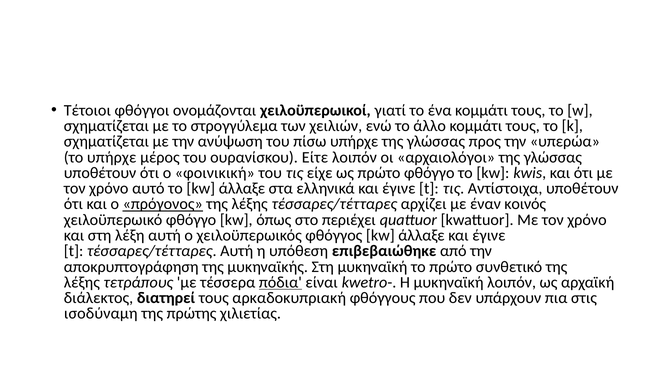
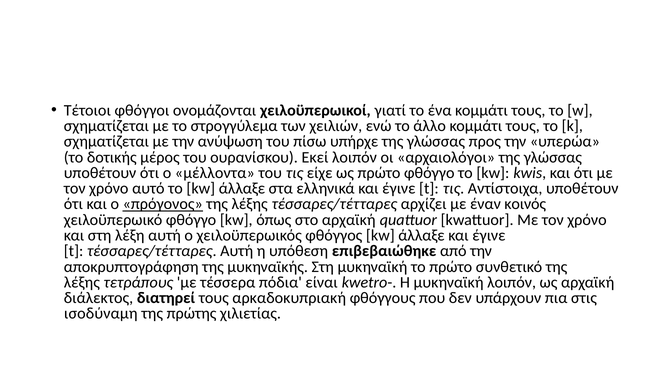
το υπήρχε: υπήρχε -> δοτικής
Είτε: Είτε -> Εκεί
φοινικική: φοινικική -> μέλλοντα
στο περιέχει: περιέχει -> αρχαϊκή
πόδια underline: present -> none
